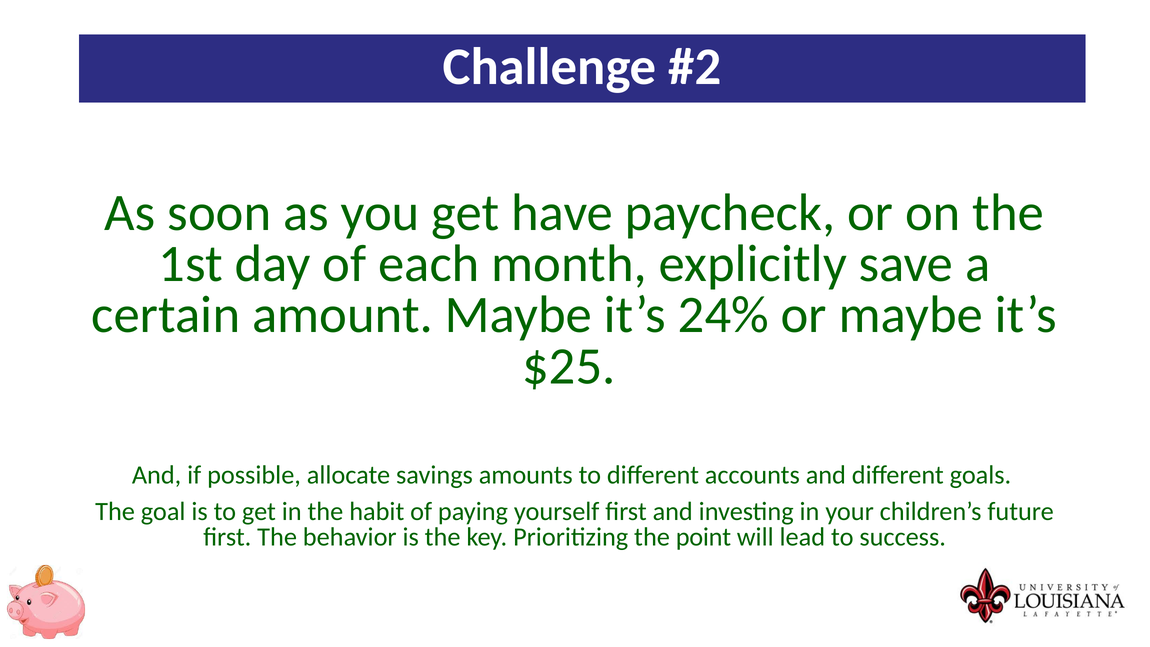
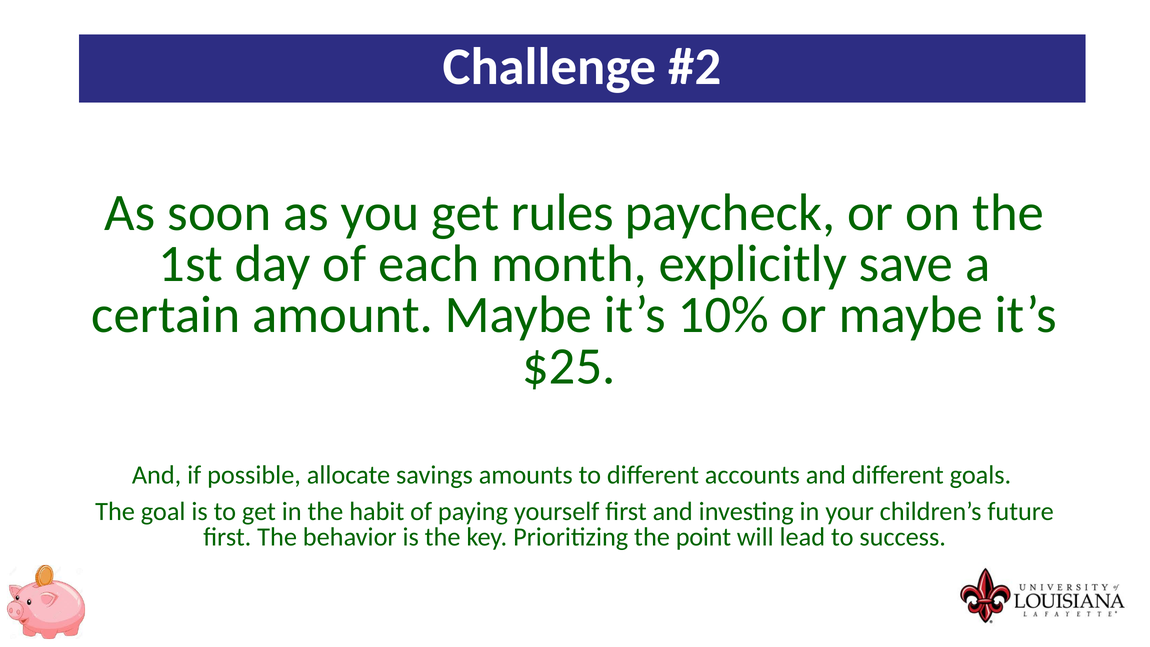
have: have -> rules
24%: 24% -> 10%
